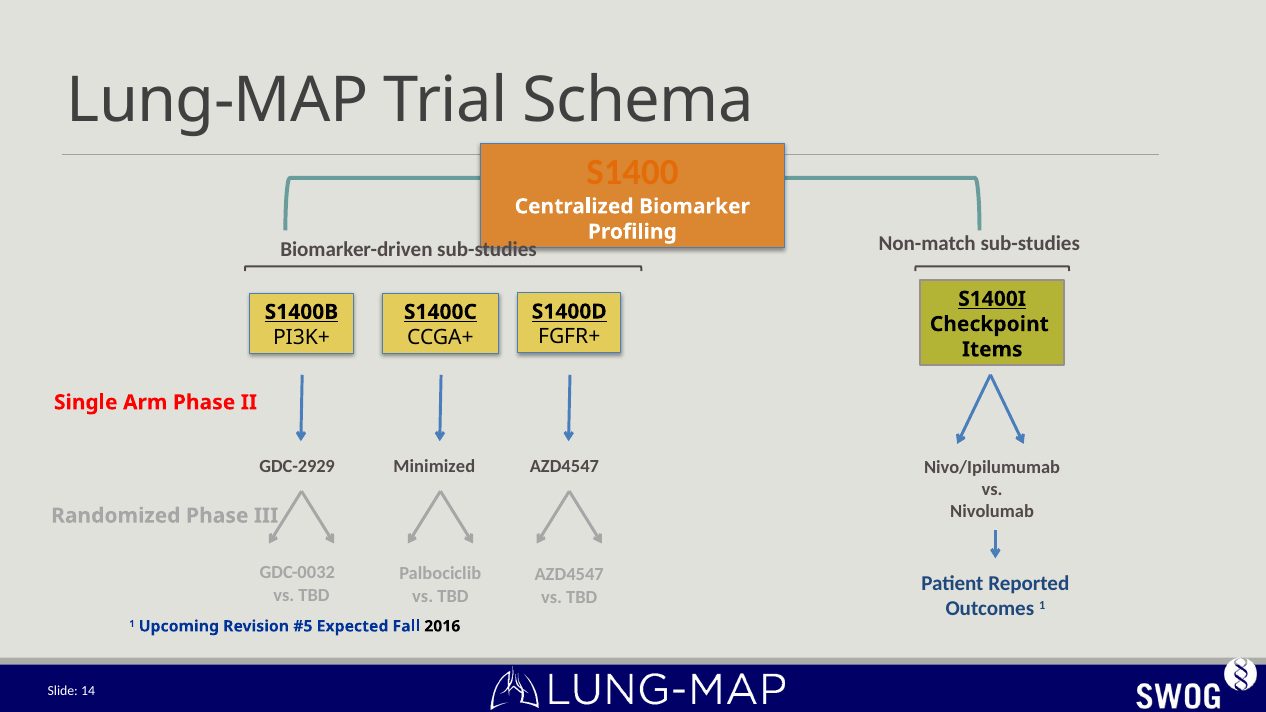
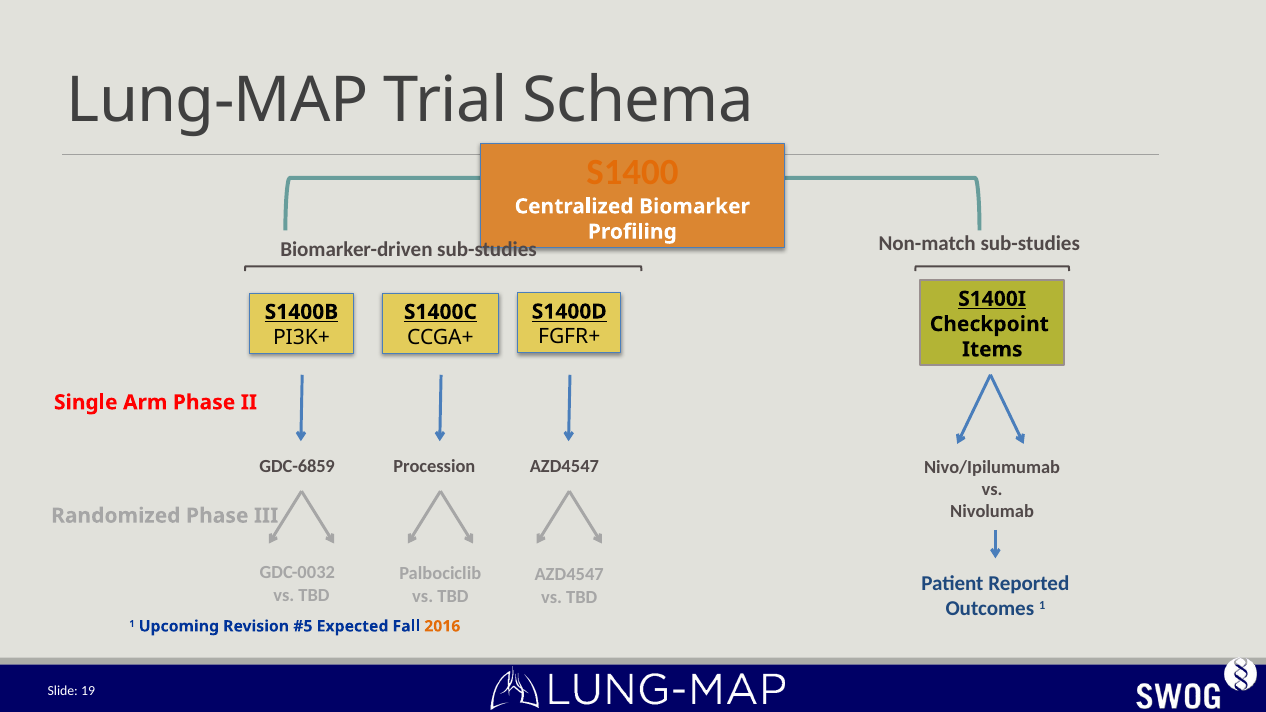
GDC-2929: GDC-2929 -> GDC-6859
Minimized: Minimized -> Procession
2016 colour: black -> orange
14: 14 -> 19
